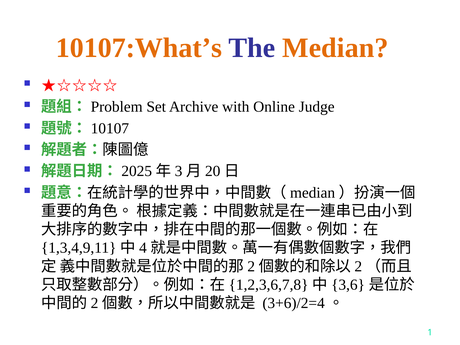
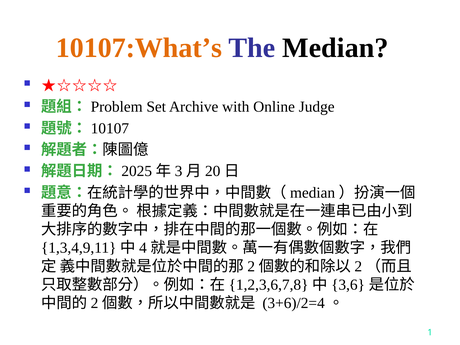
Median colour: orange -> black
